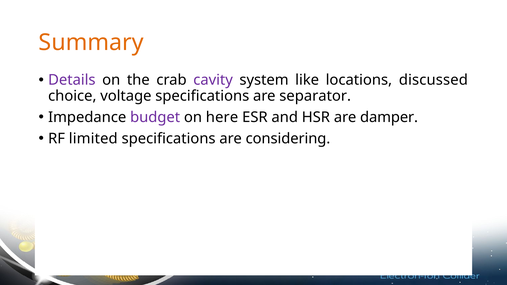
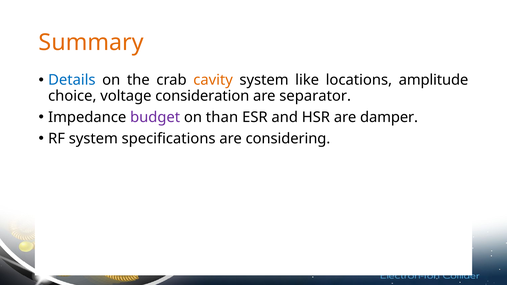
Details colour: purple -> blue
cavity colour: purple -> orange
discussed: discussed -> amplitude
voltage specifications: specifications -> consideration
here: here -> than
RF limited: limited -> system
